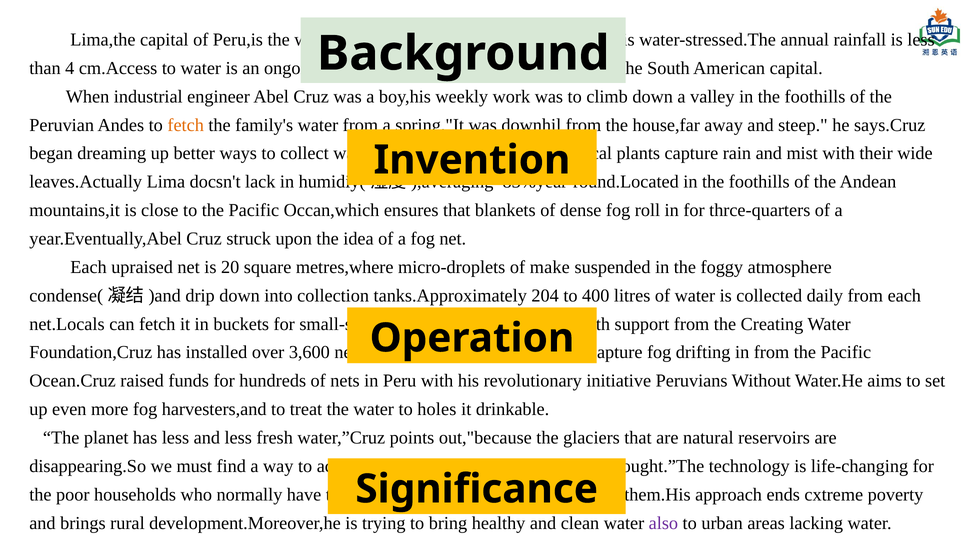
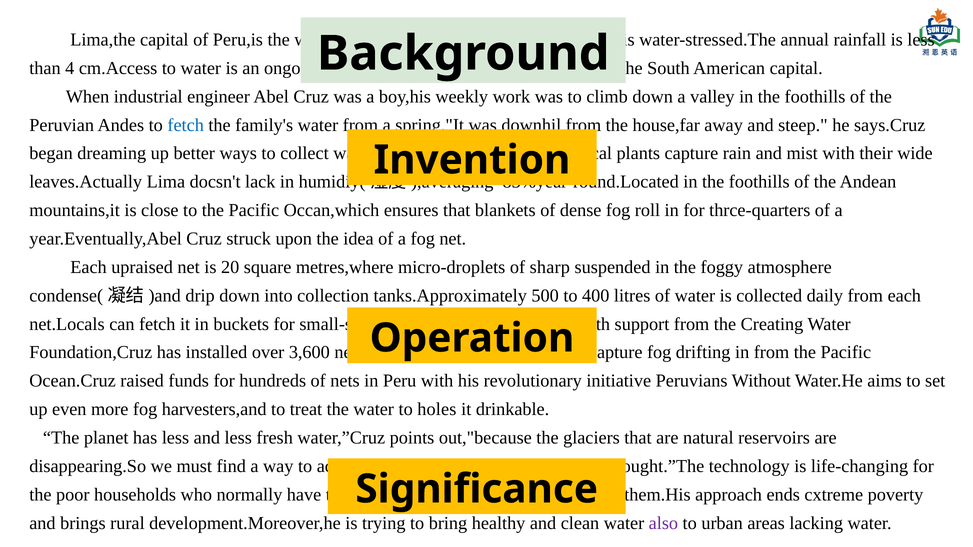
fetch at (186, 125) colour: orange -> blue
make: make -> sharp
204: 204 -> 500
